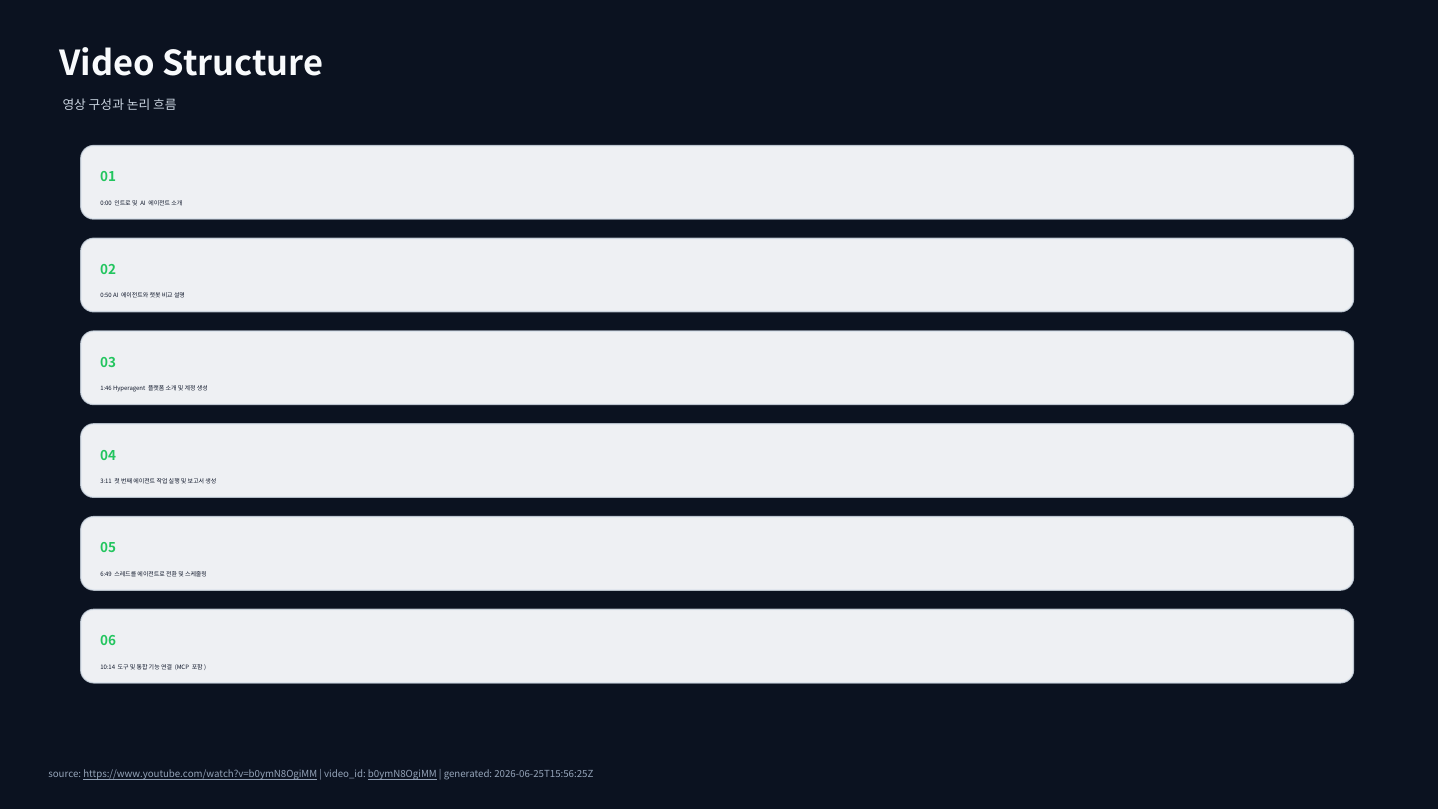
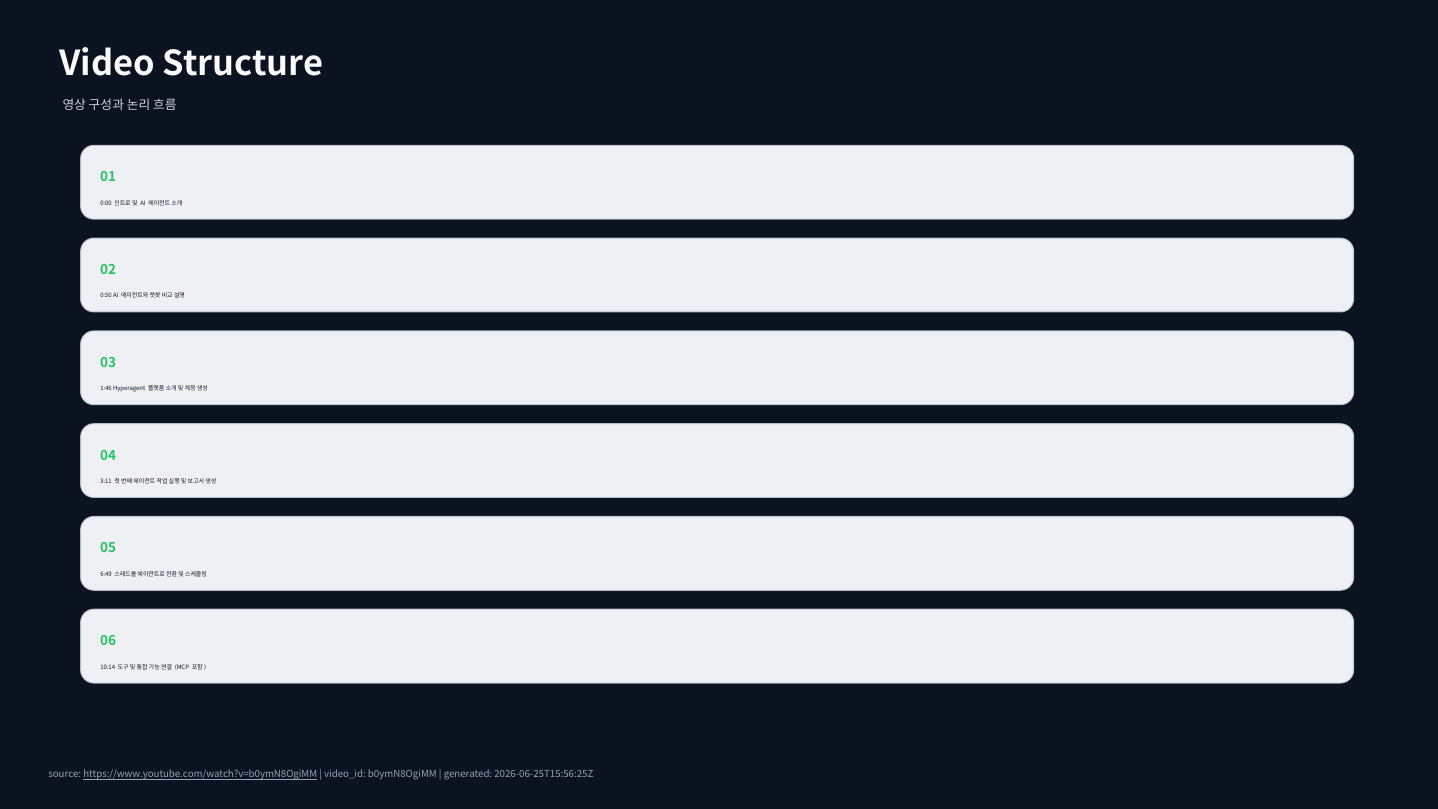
b0ymN8OgiMM underline: present -> none
